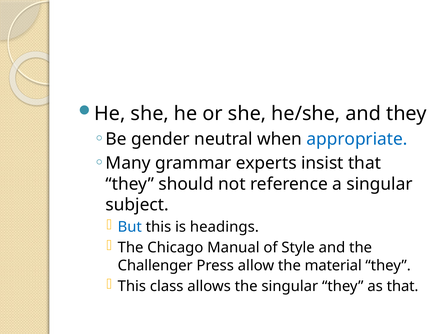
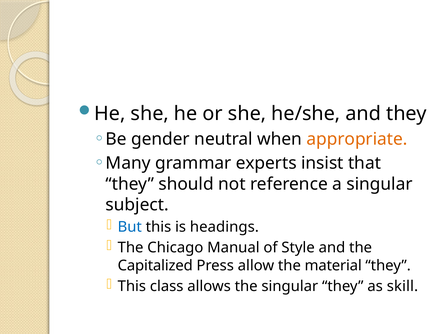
appropriate colour: blue -> orange
Challenger: Challenger -> Capitalized
as that: that -> skill
